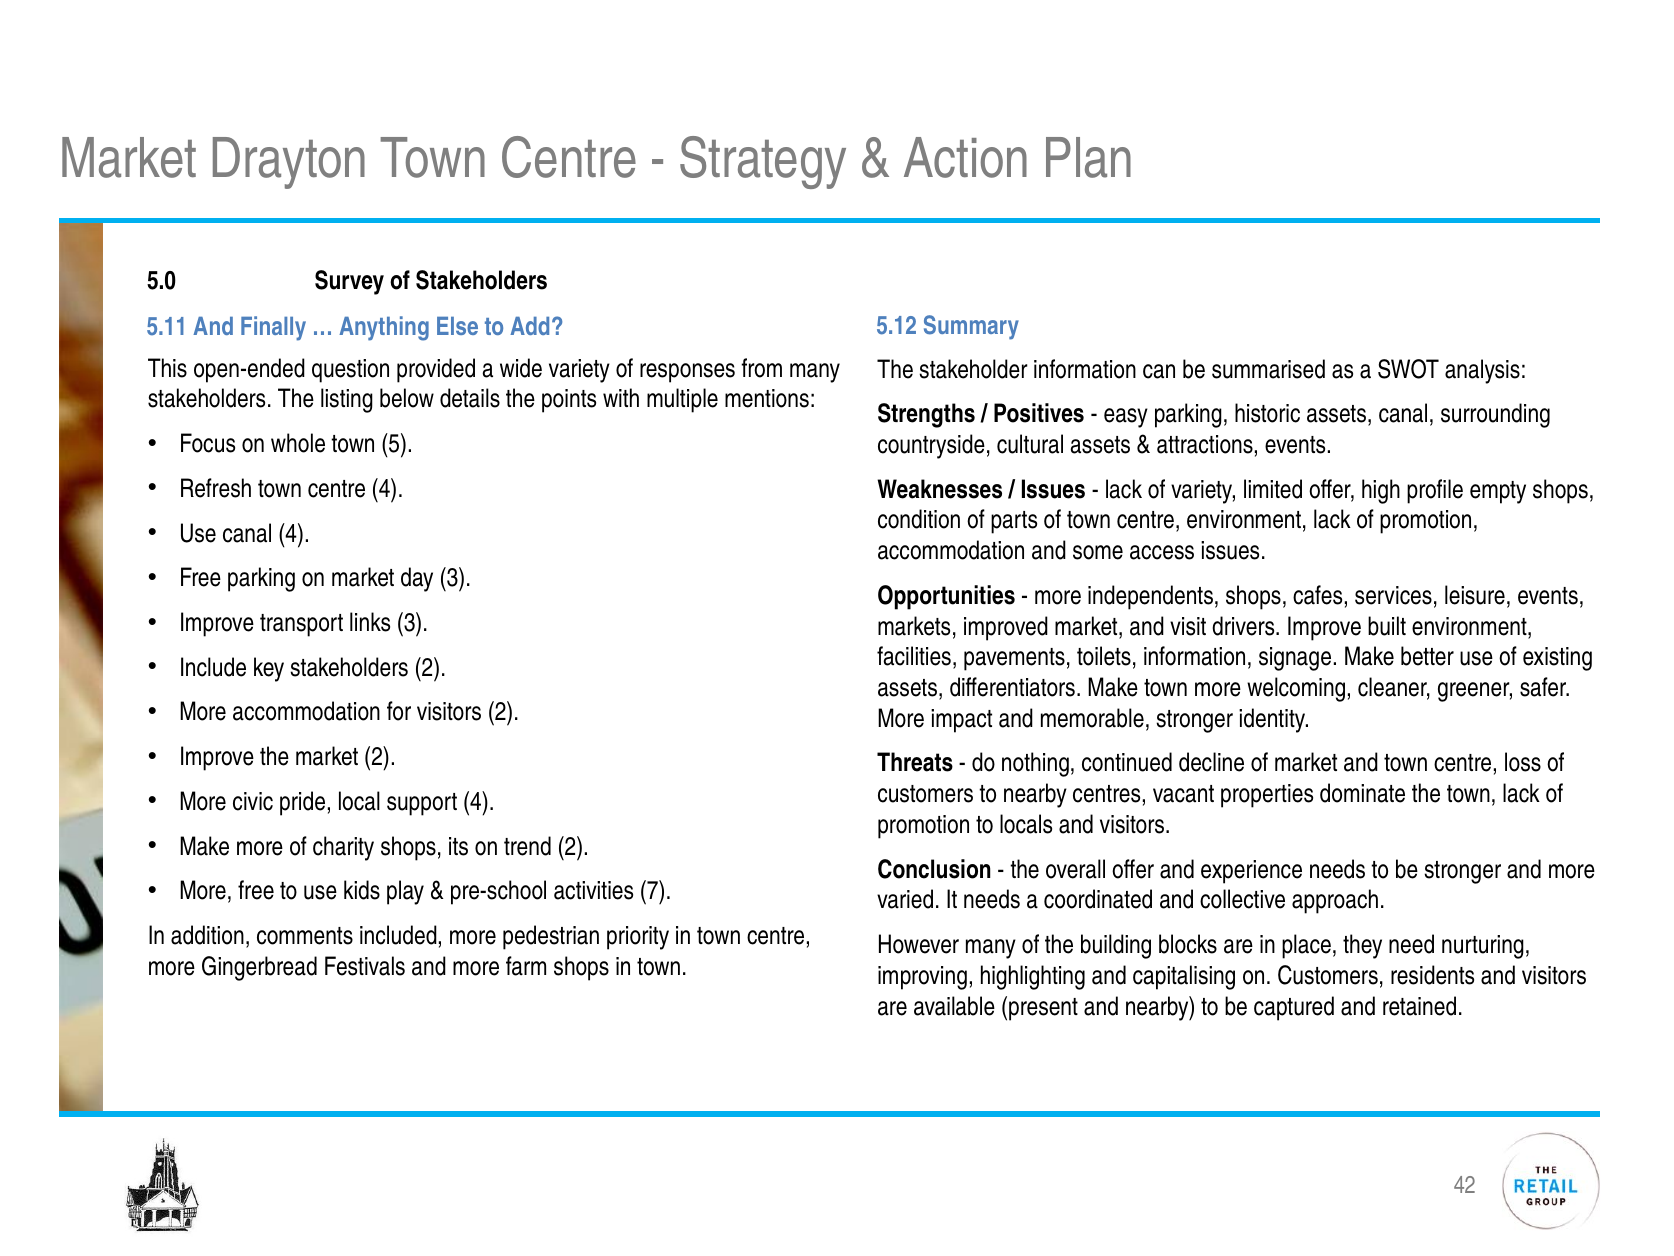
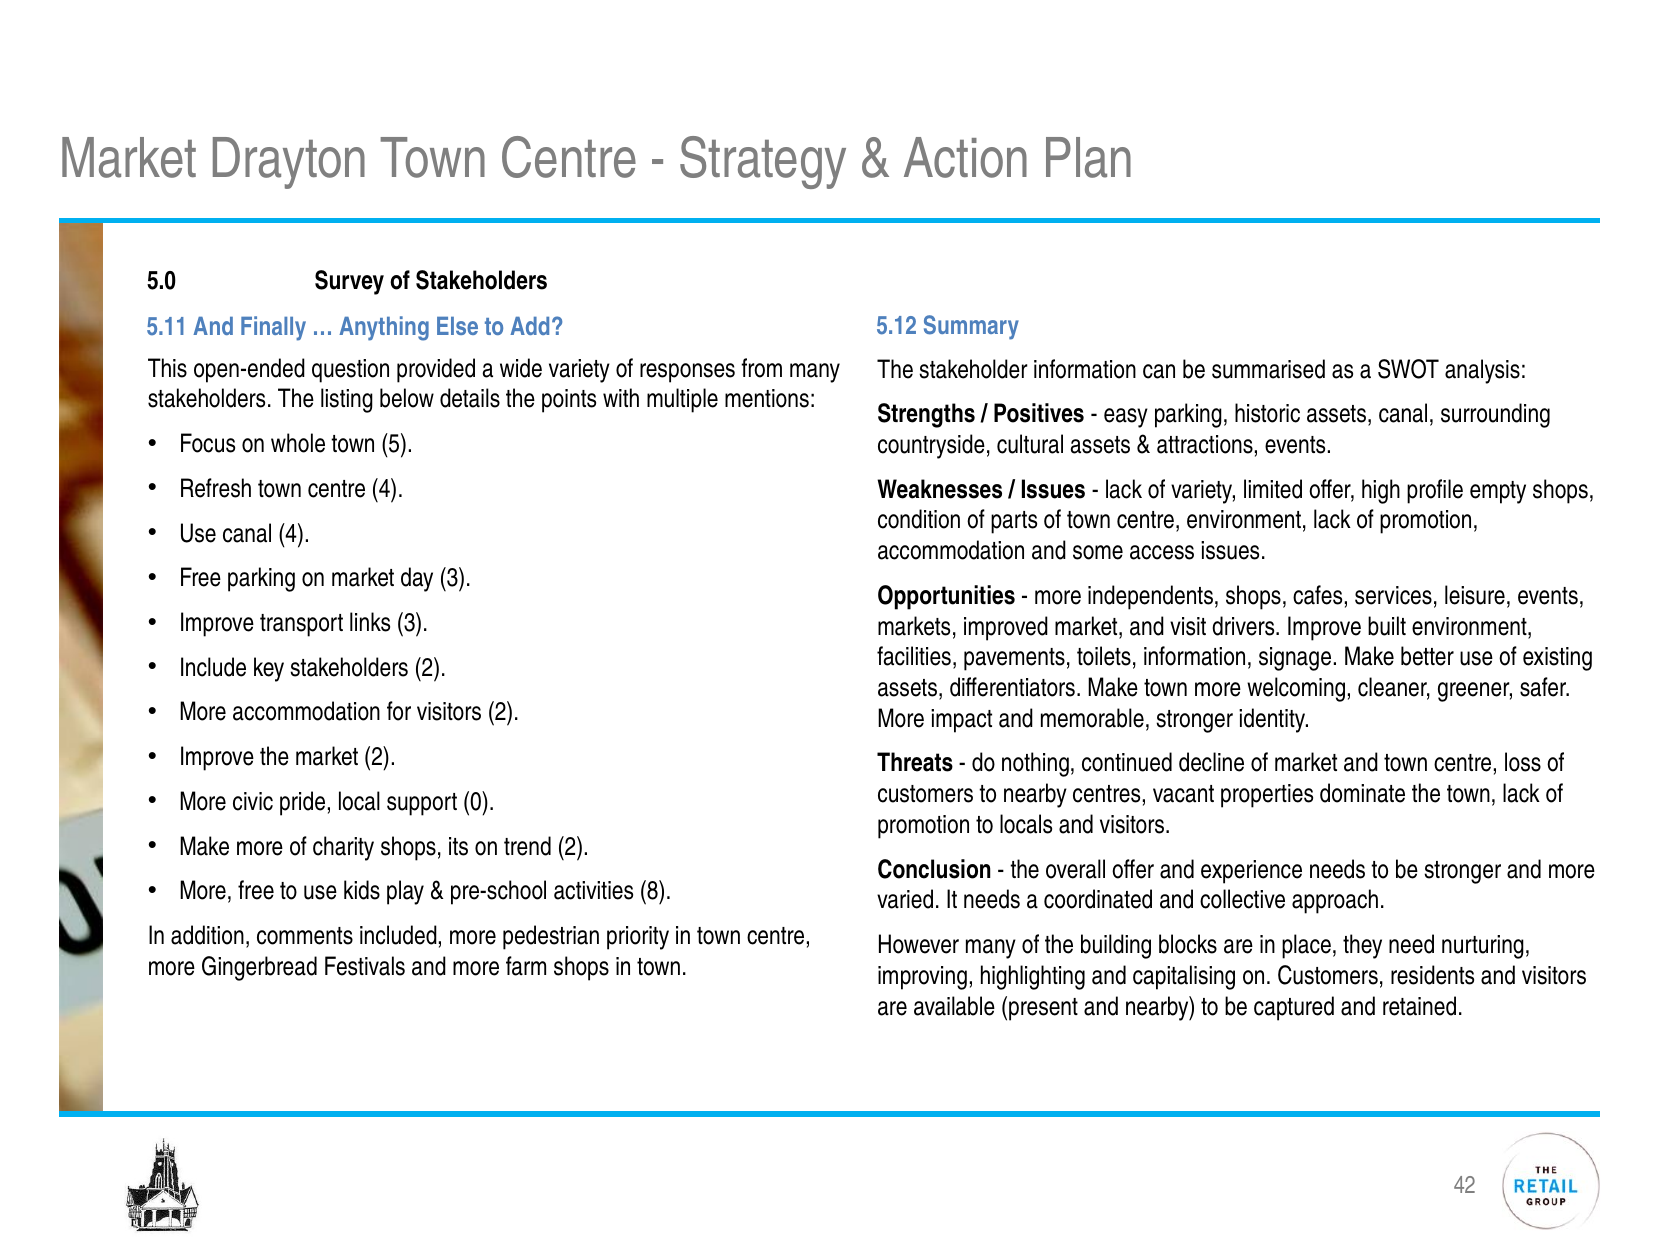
support 4: 4 -> 0
7: 7 -> 8
